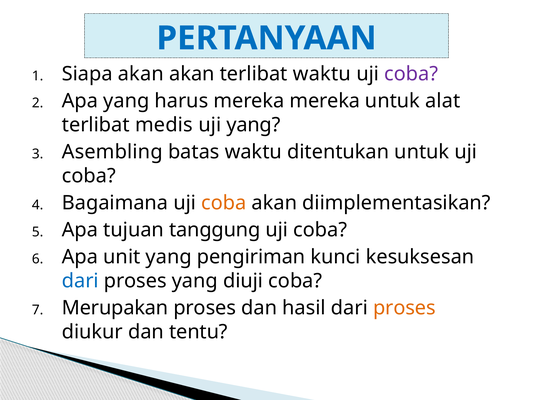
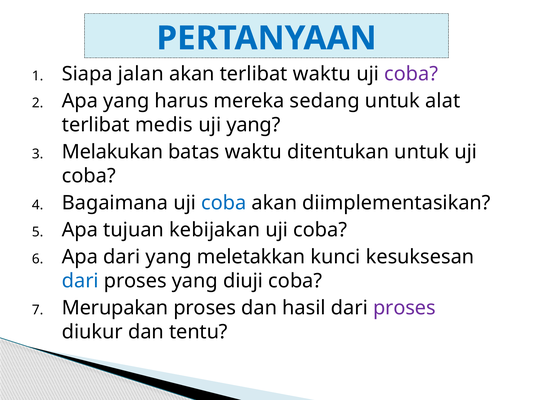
Siapa akan: akan -> jalan
mereka mereka: mereka -> sedang
Asembling: Asembling -> Melakukan
coba at (224, 203) colour: orange -> blue
tanggung: tanggung -> kebijakan
Apa unit: unit -> dari
pengiriman: pengiriman -> meletakkan
proses at (404, 308) colour: orange -> purple
